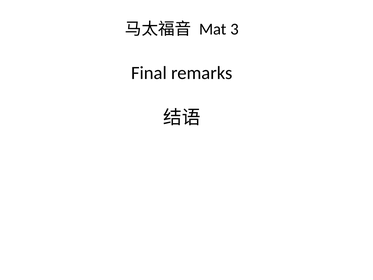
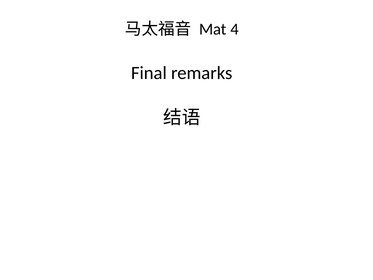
3: 3 -> 4
